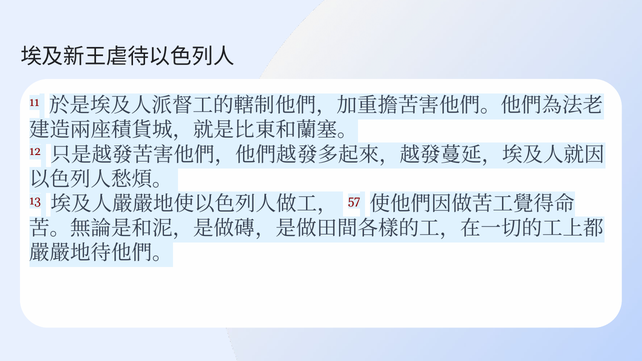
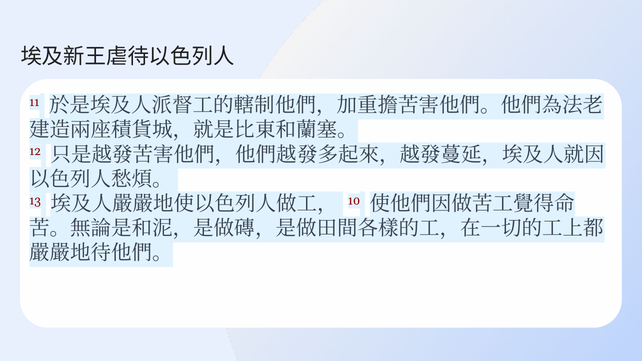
57: 57 -> 10
